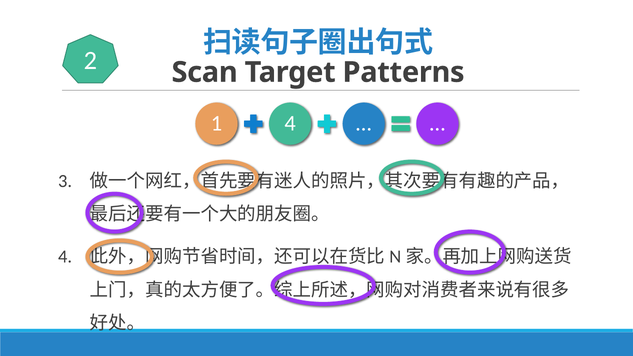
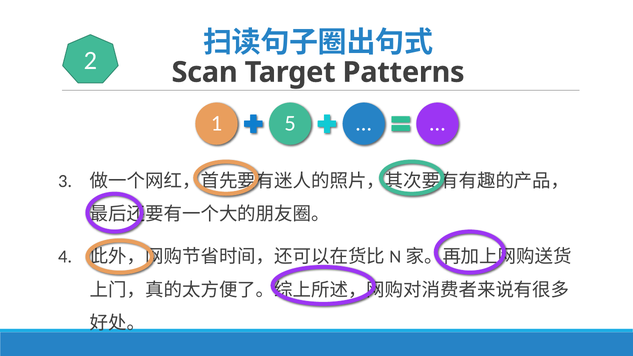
4 at (290, 124): 4 -> 5
